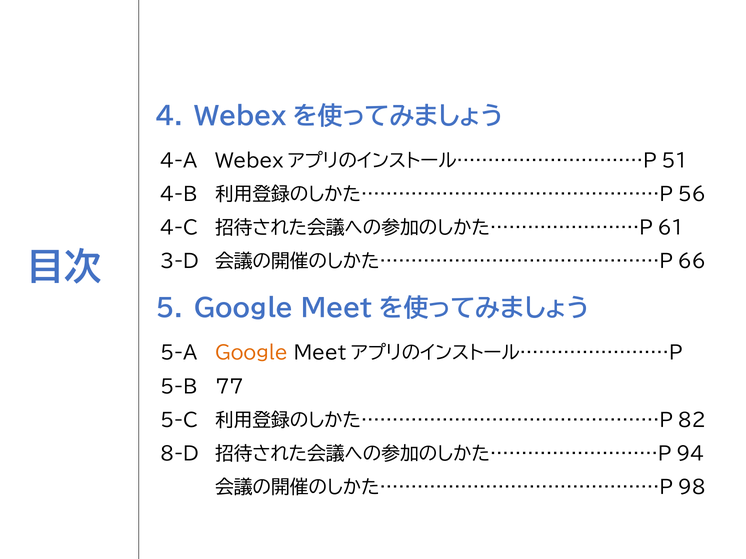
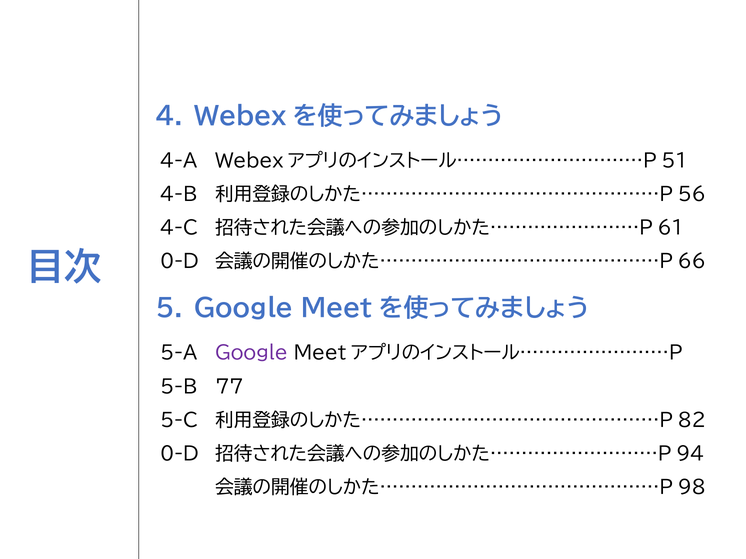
3-D at (179, 262): 3-D -> 0-D
Google colour: orange -> purple
8-D at (179, 454): 8-D -> 0-D
